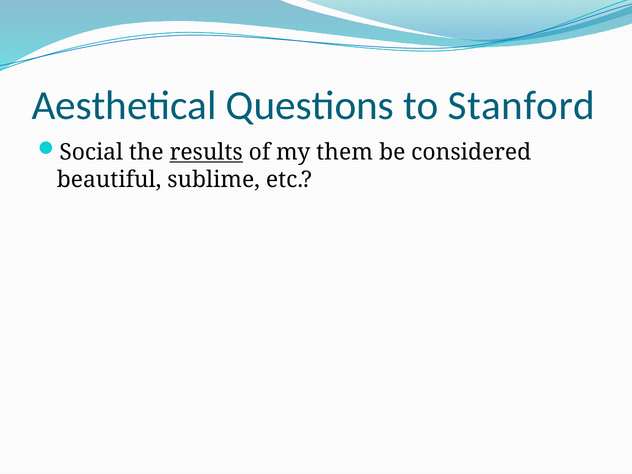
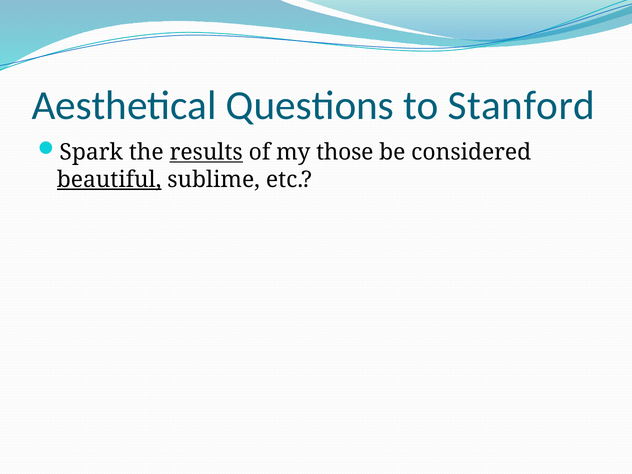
Social: Social -> Spark
them: them -> those
beautiful underline: none -> present
